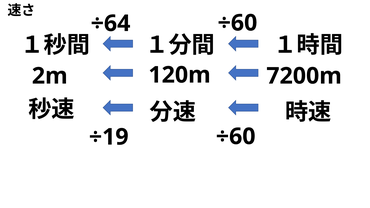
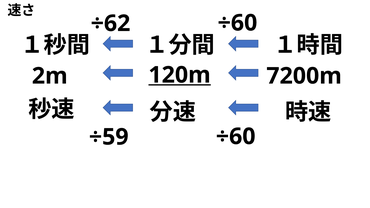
÷64: ÷64 -> ÷62
120m underline: none -> present
÷19: ÷19 -> ÷59
